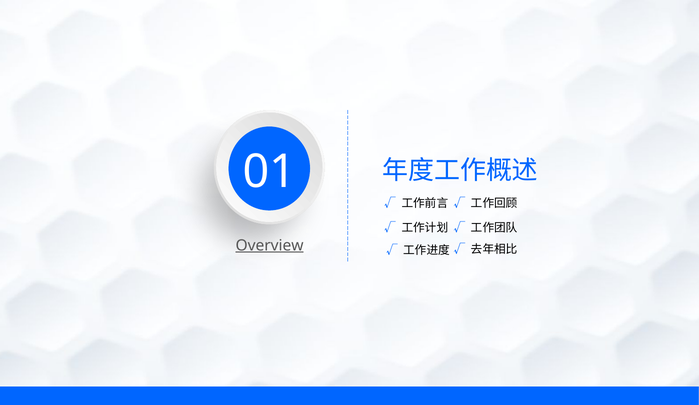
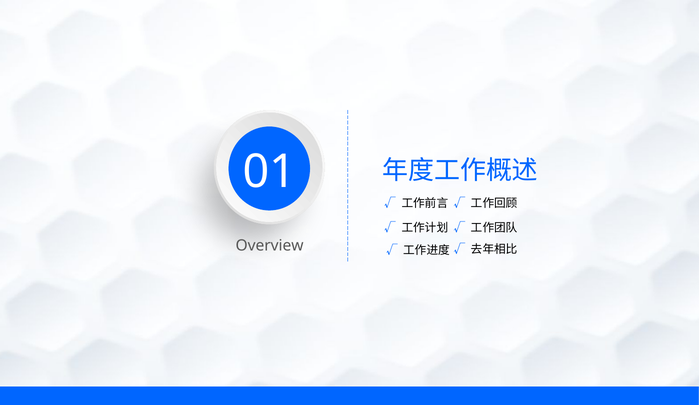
Overview underline: present -> none
